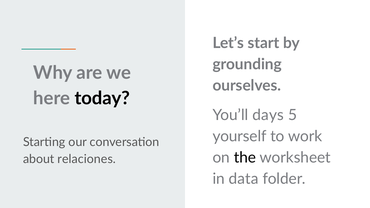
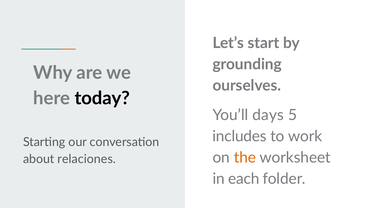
yourself: yourself -> includes
the colour: black -> orange
data: data -> each
